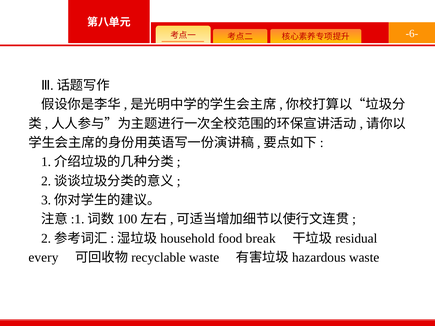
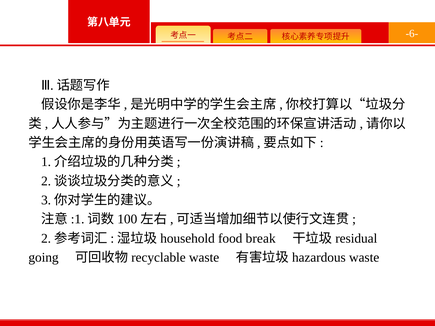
every: every -> going
